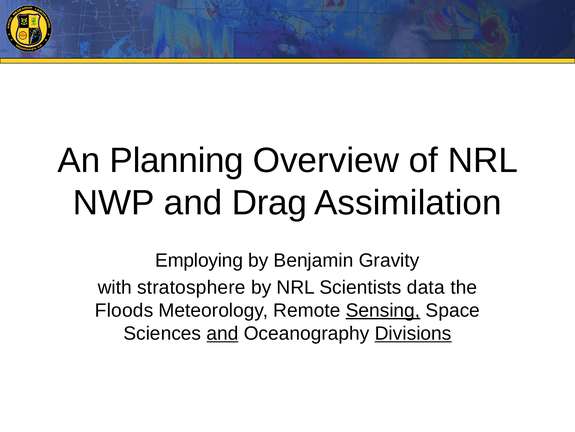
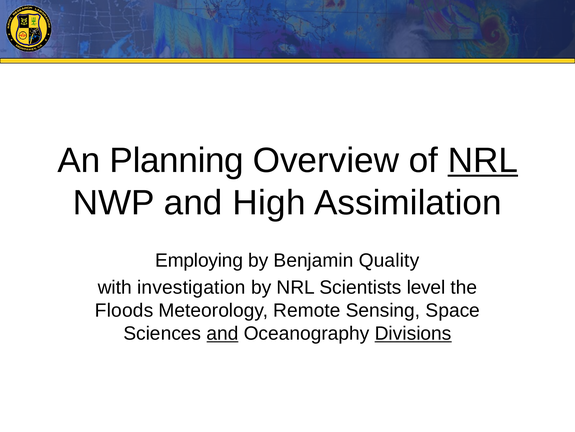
NRL at (483, 160) underline: none -> present
Drag: Drag -> High
Gravity: Gravity -> Quality
stratosphere: stratosphere -> investigation
data: data -> level
Sensing underline: present -> none
